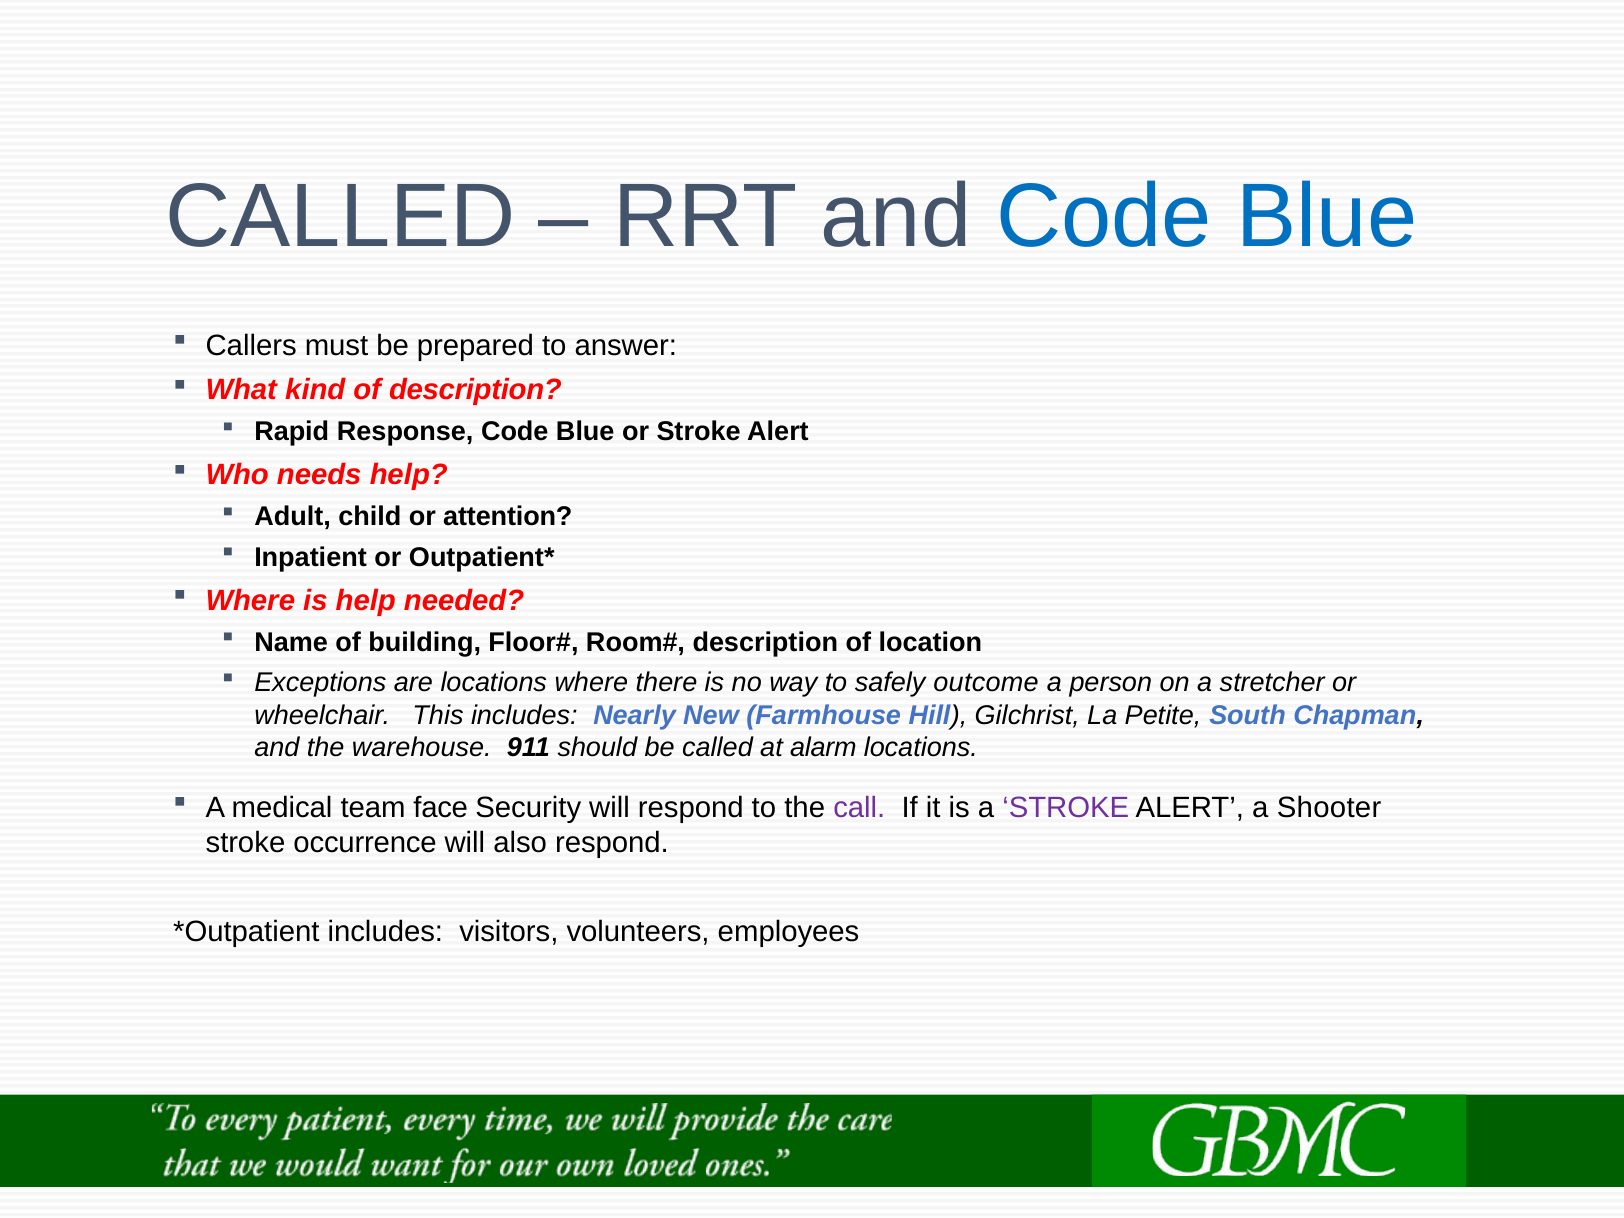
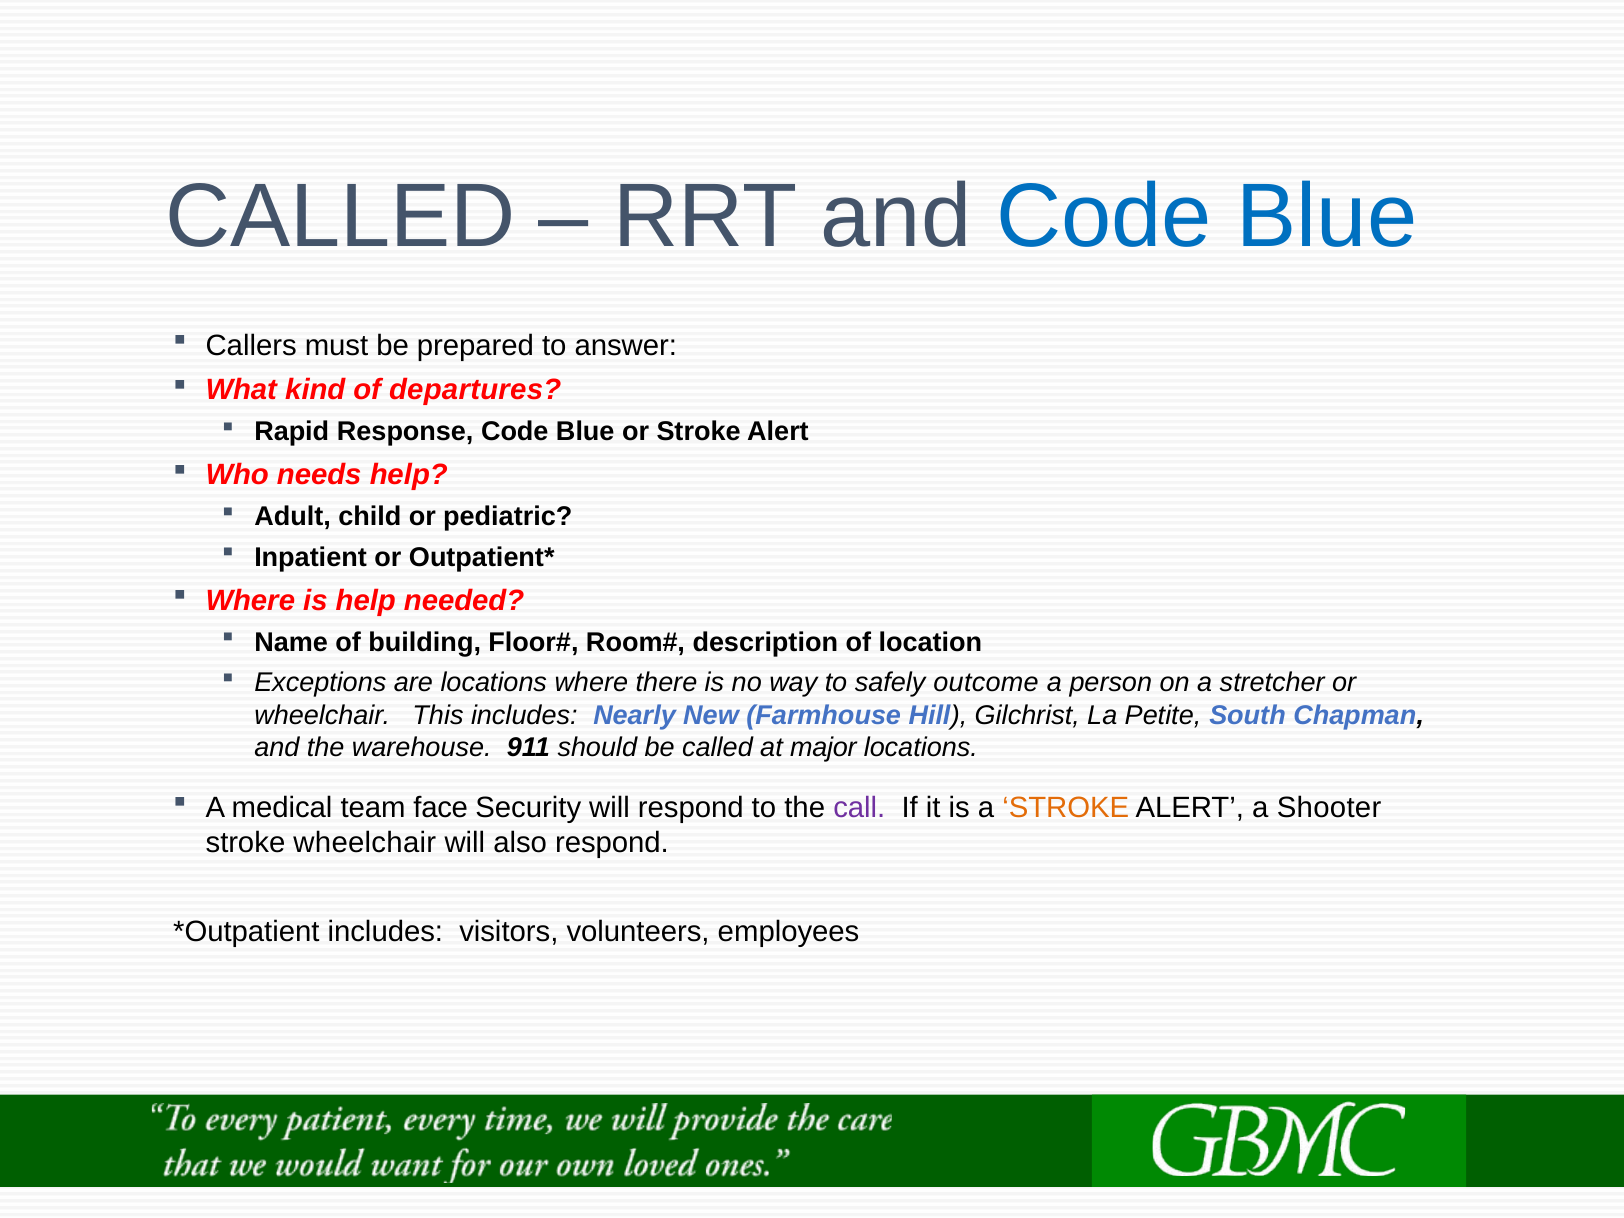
of description: description -> departures
attention: attention -> pediatric
alarm: alarm -> major
STROKE at (1066, 808) colour: purple -> orange
stroke occurrence: occurrence -> wheelchair
